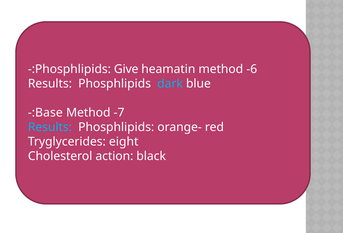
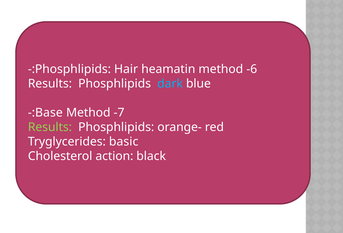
Give: Give -> Hair
Results at (50, 127) colour: light blue -> light green
eight: eight -> basic
